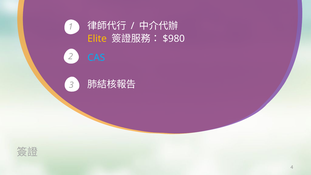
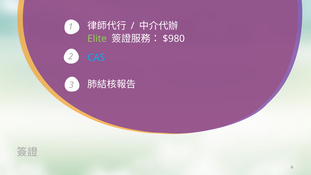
Elite colour: yellow -> light green
